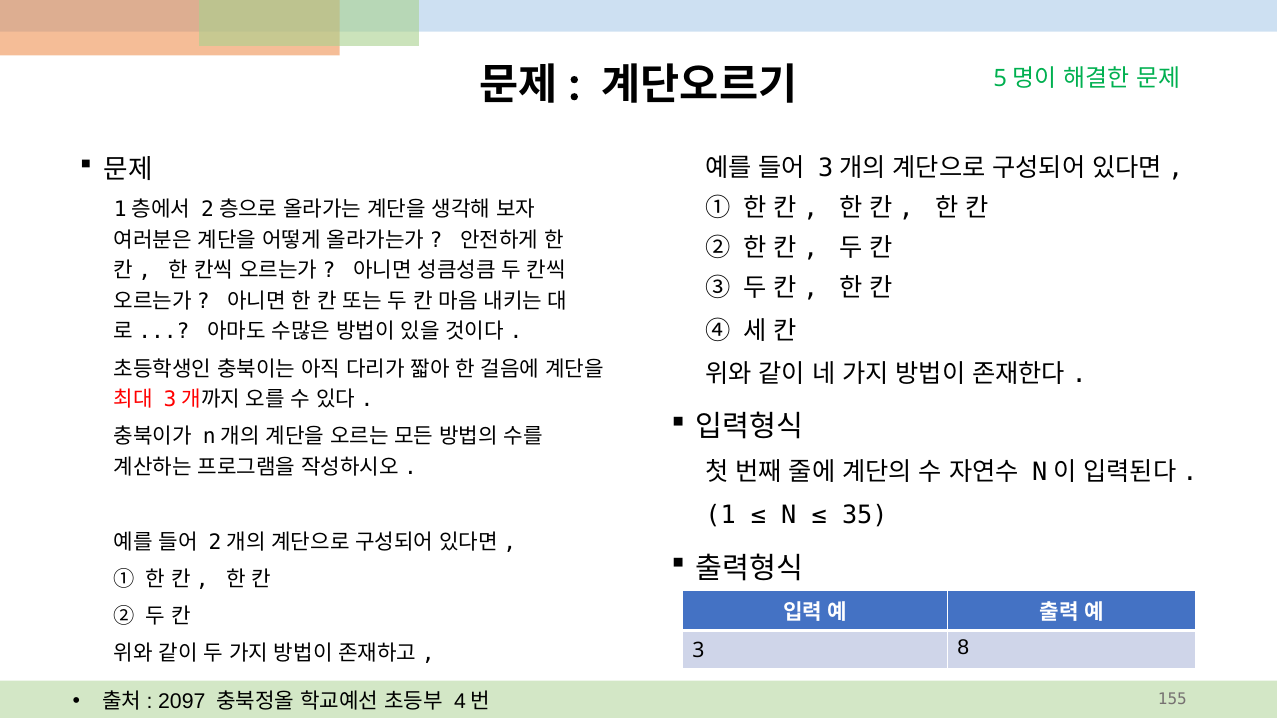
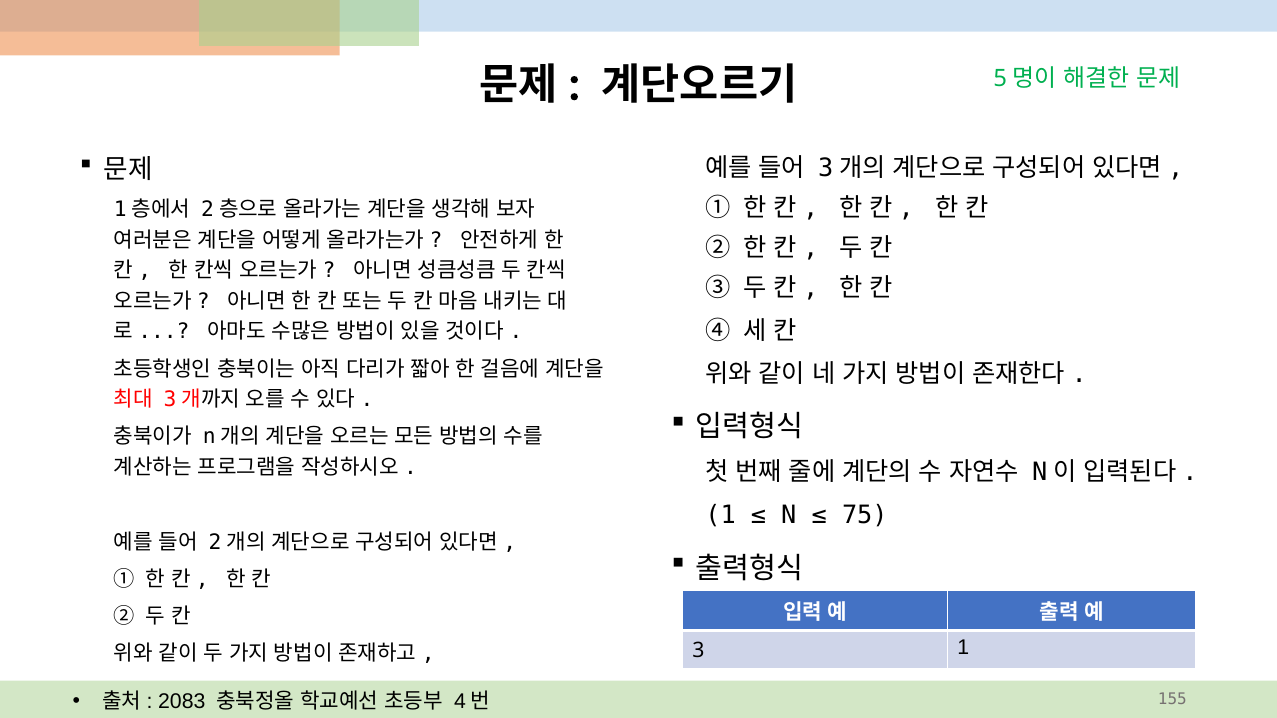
35: 35 -> 75
3 8: 8 -> 1
2097: 2097 -> 2083
